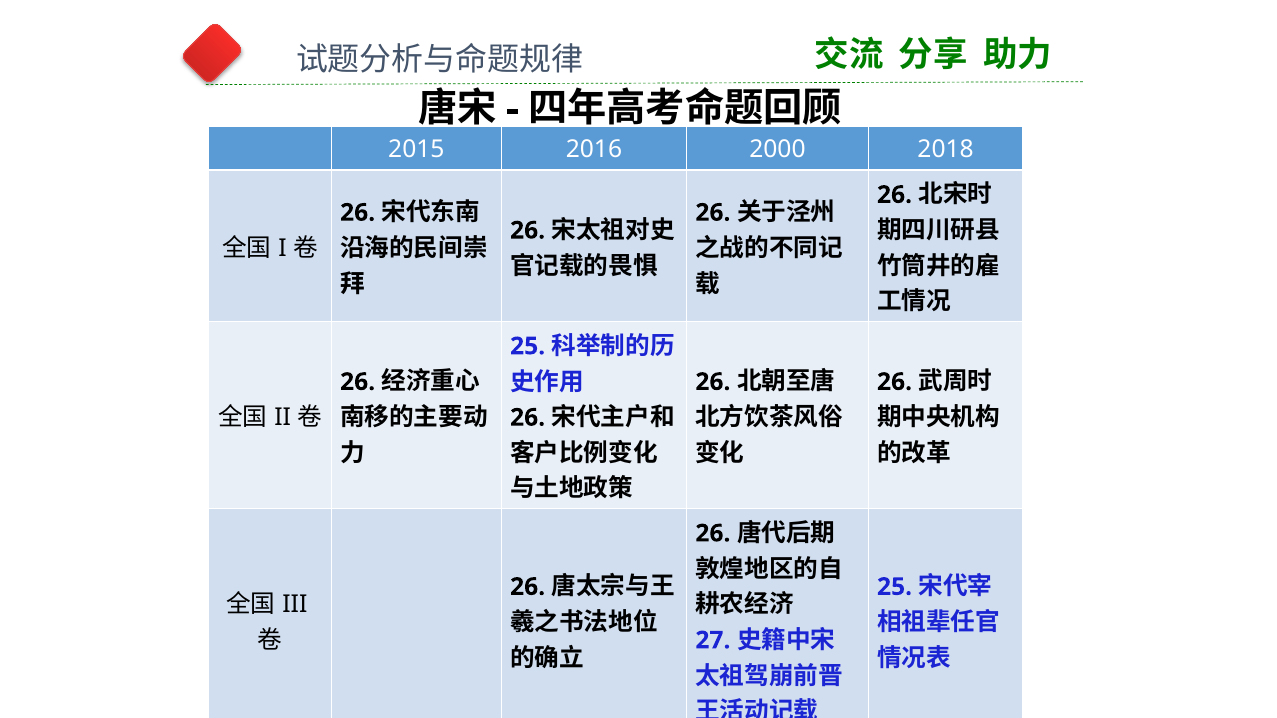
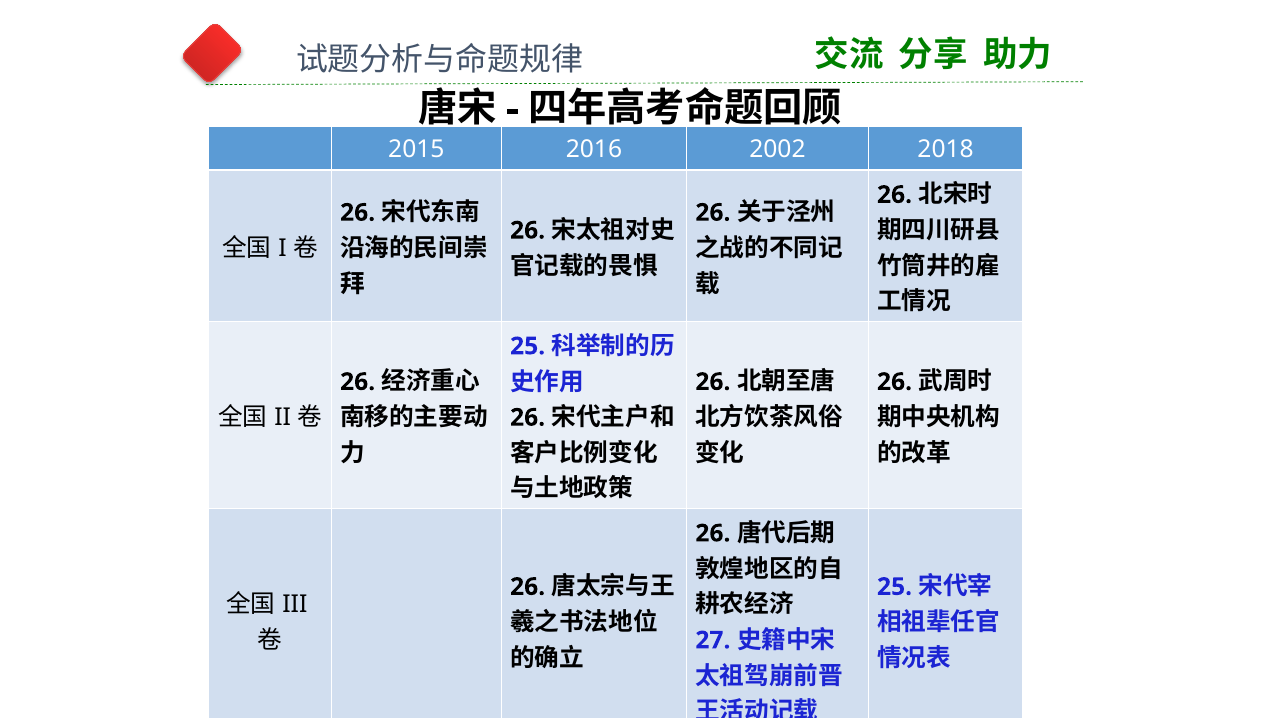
2000: 2000 -> 2002
